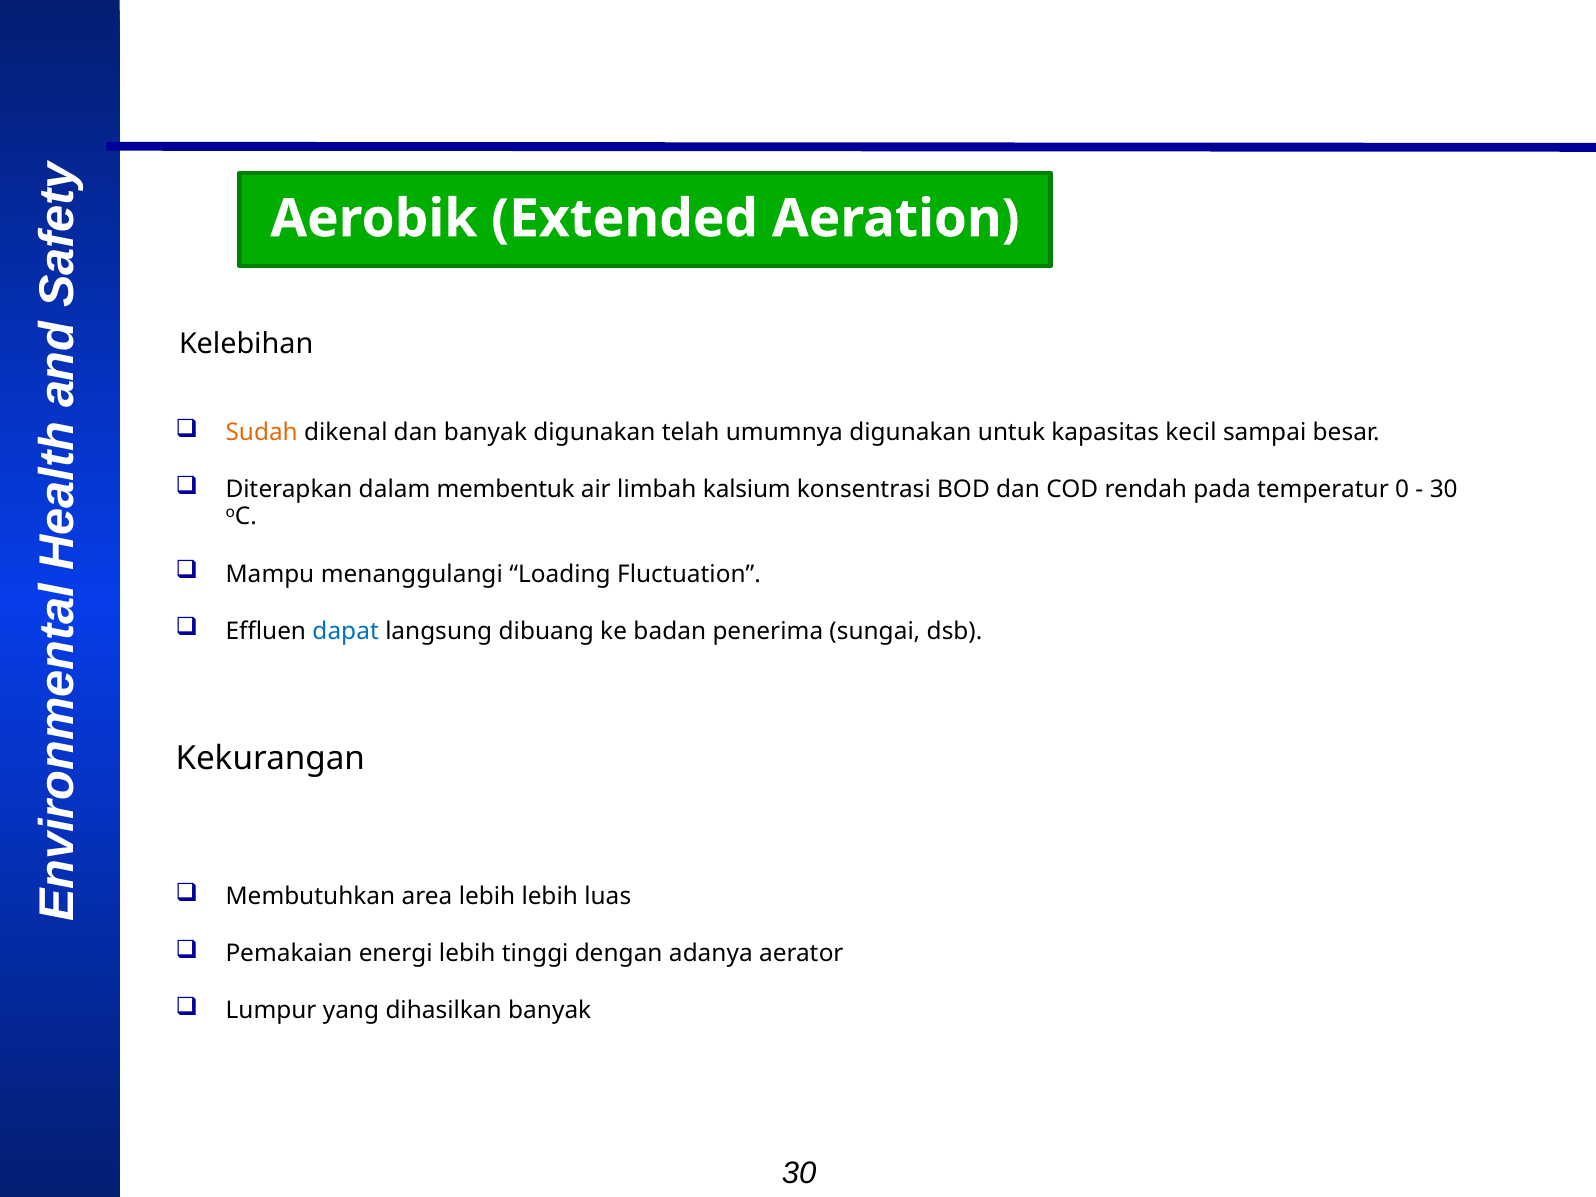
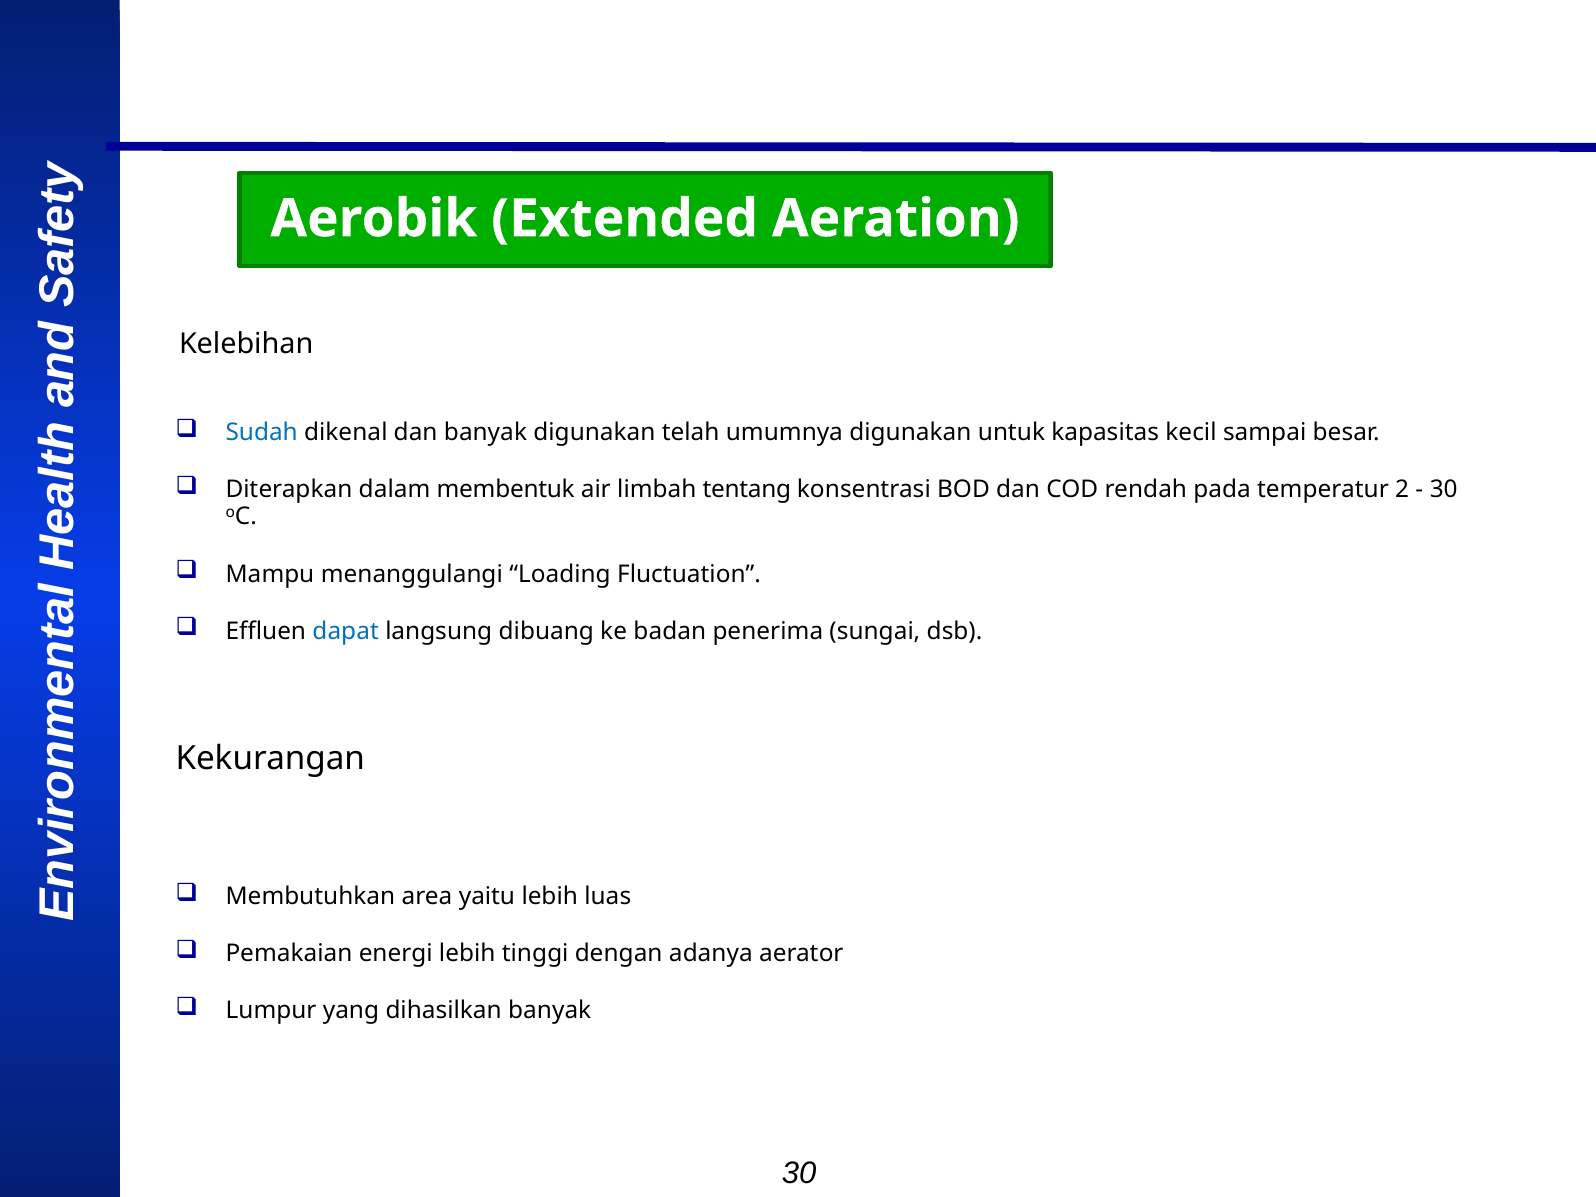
Sudah colour: orange -> blue
kalsium: kalsium -> tentang
0: 0 -> 2
area lebih: lebih -> yaitu
